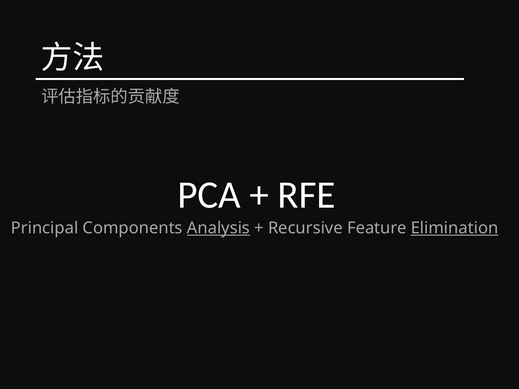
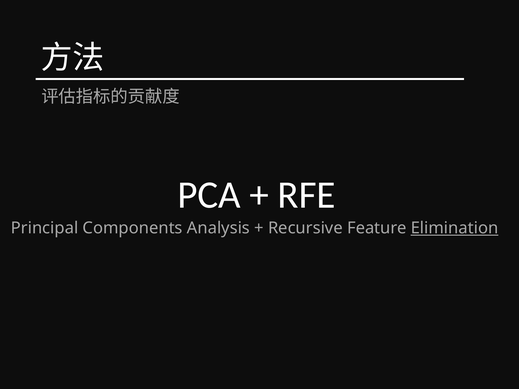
Analysis underline: present -> none
